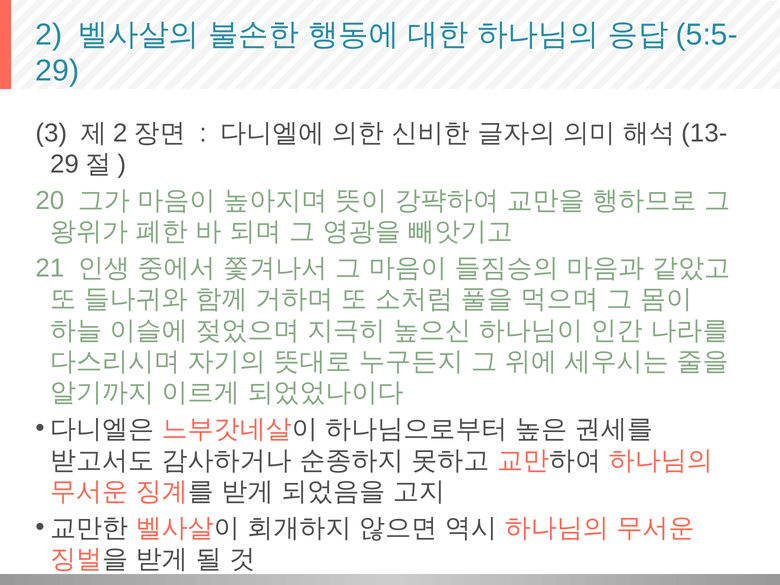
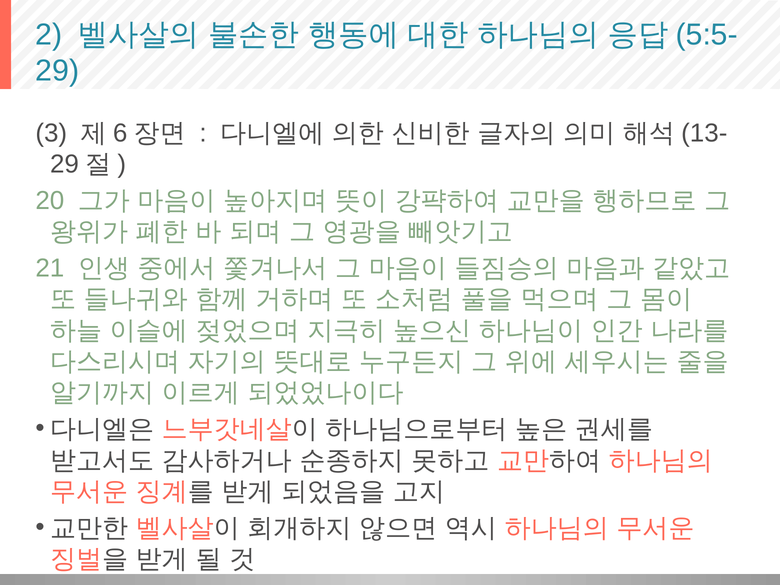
2 at (120, 133): 2 -> 6
